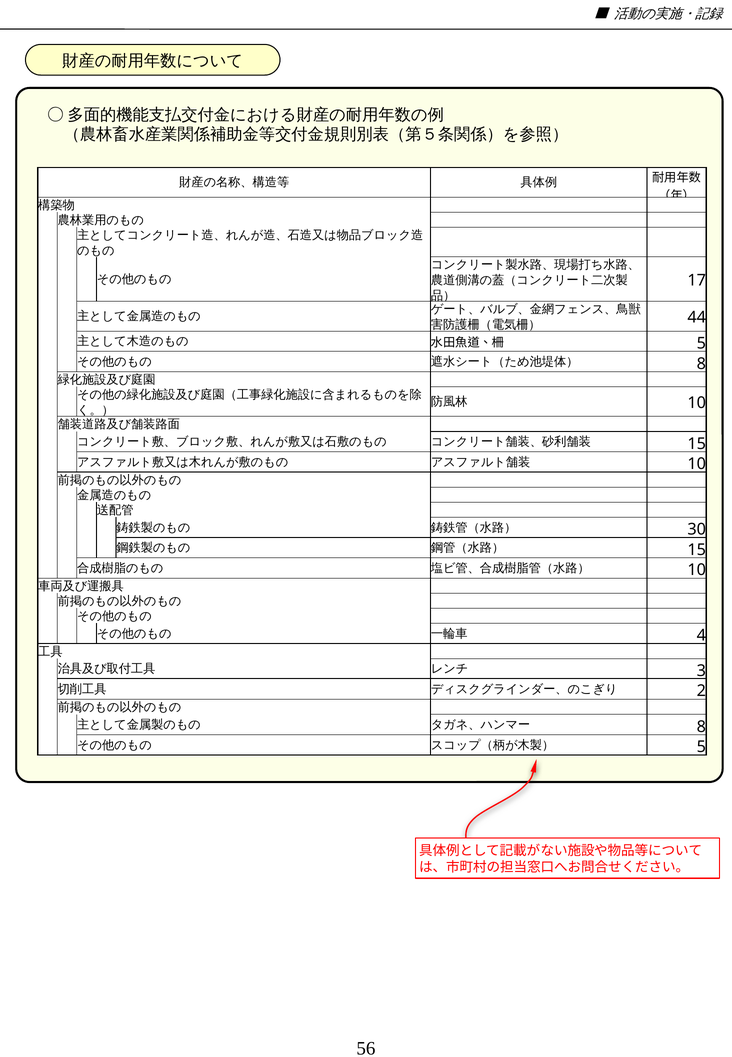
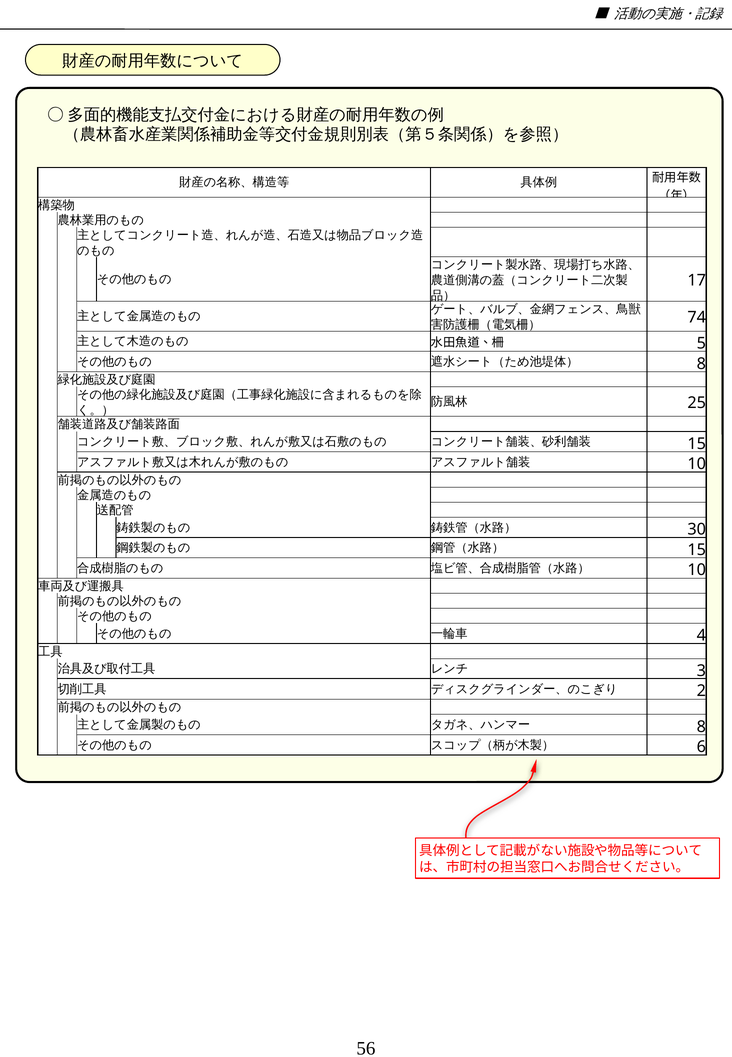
44: 44 -> 74
10 at (697, 403): 10 -> 25
5 at (701, 747): 5 -> 6
